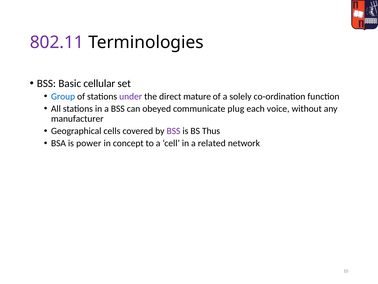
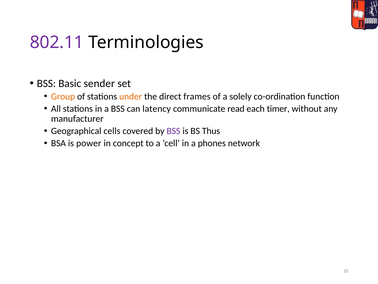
cellular: cellular -> sender
Group colour: blue -> orange
under colour: purple -> orange
mature: mature -> frames
obeyed: obeyed -> latency
plug: plug -> read
voice: voice -> timer
related: related -> phones
